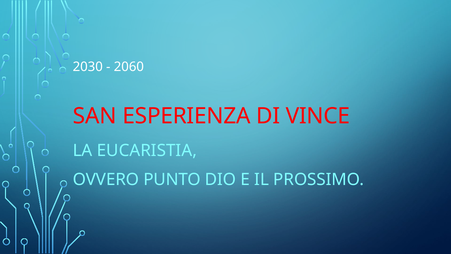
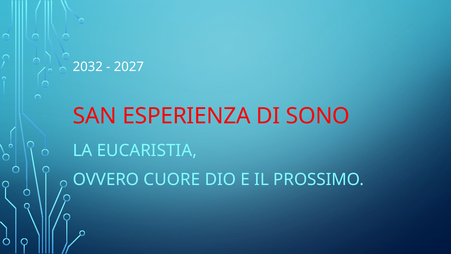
2030: 2030 -> 2032
2060: 2060 -> 2027
VINCE: VINCE -> SONO
PUNTO: PUNTO -> CUORE
